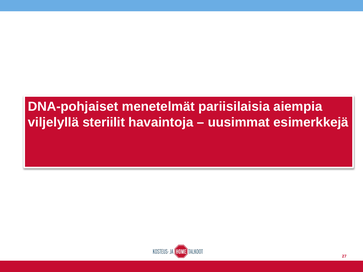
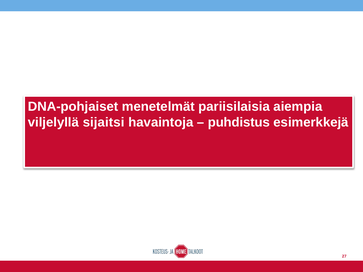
steriilit: steriilit -> sijaitsi
uusimmat: uusimmat -> puhdistus
